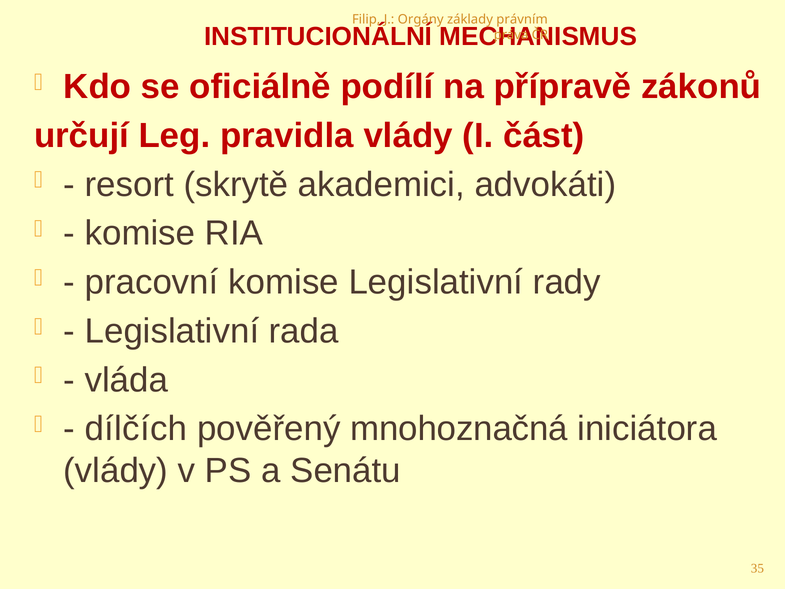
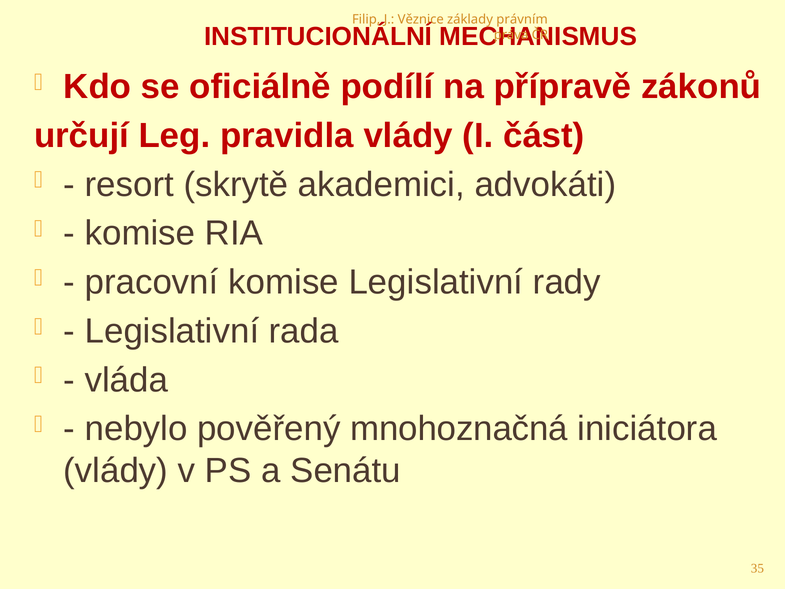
Orgány: Orgány -> Věznice
dílčích: dílčích -> nebylo
